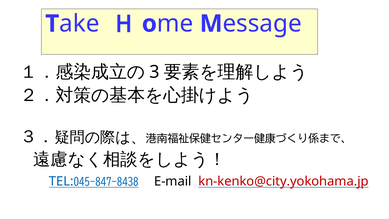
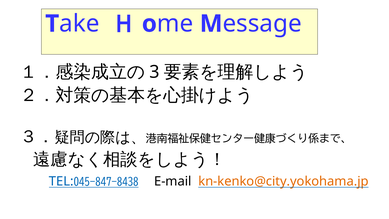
kn-kenko@city.yokohama.jp colour: red -> orange
